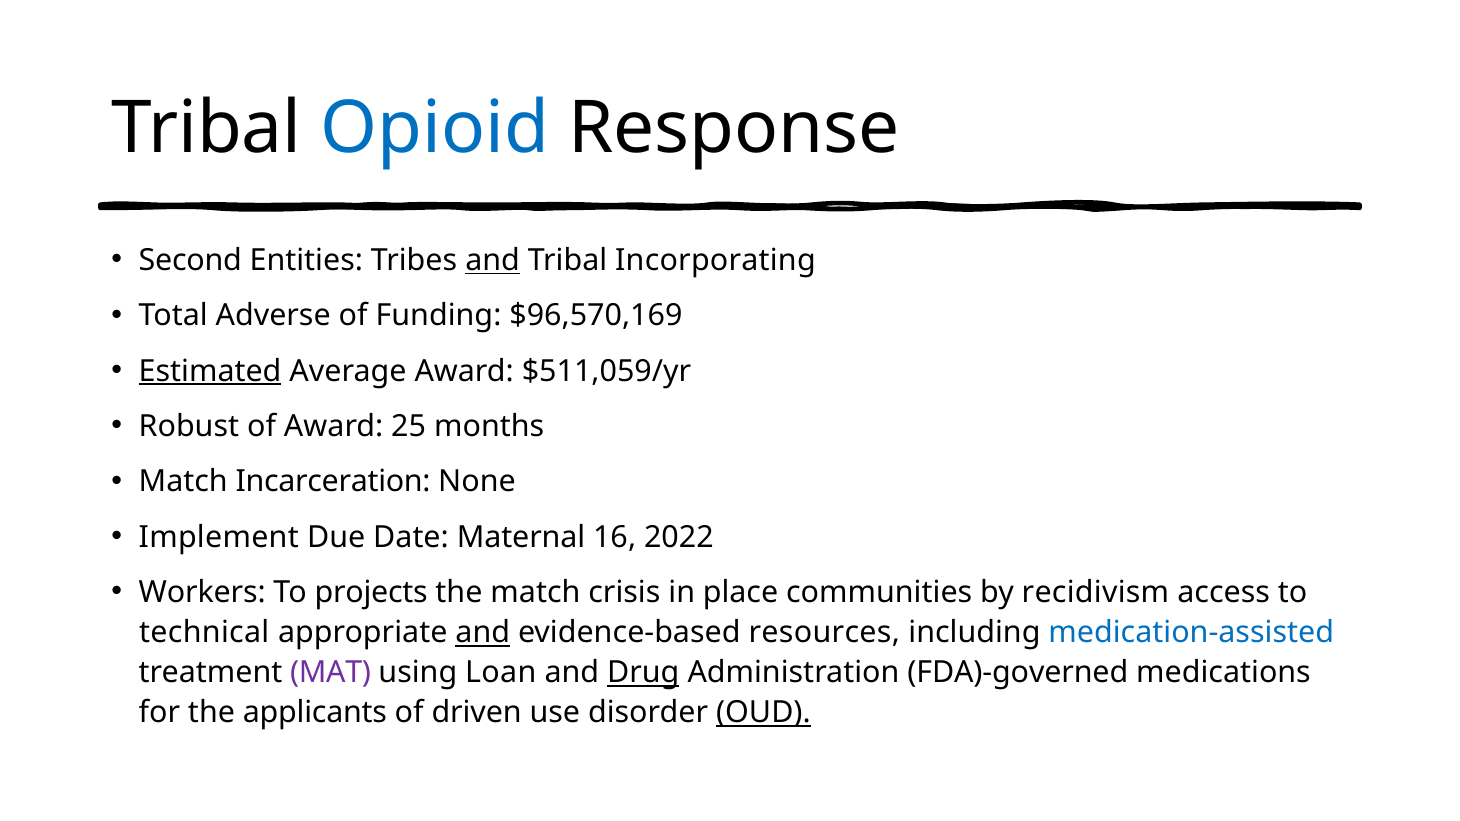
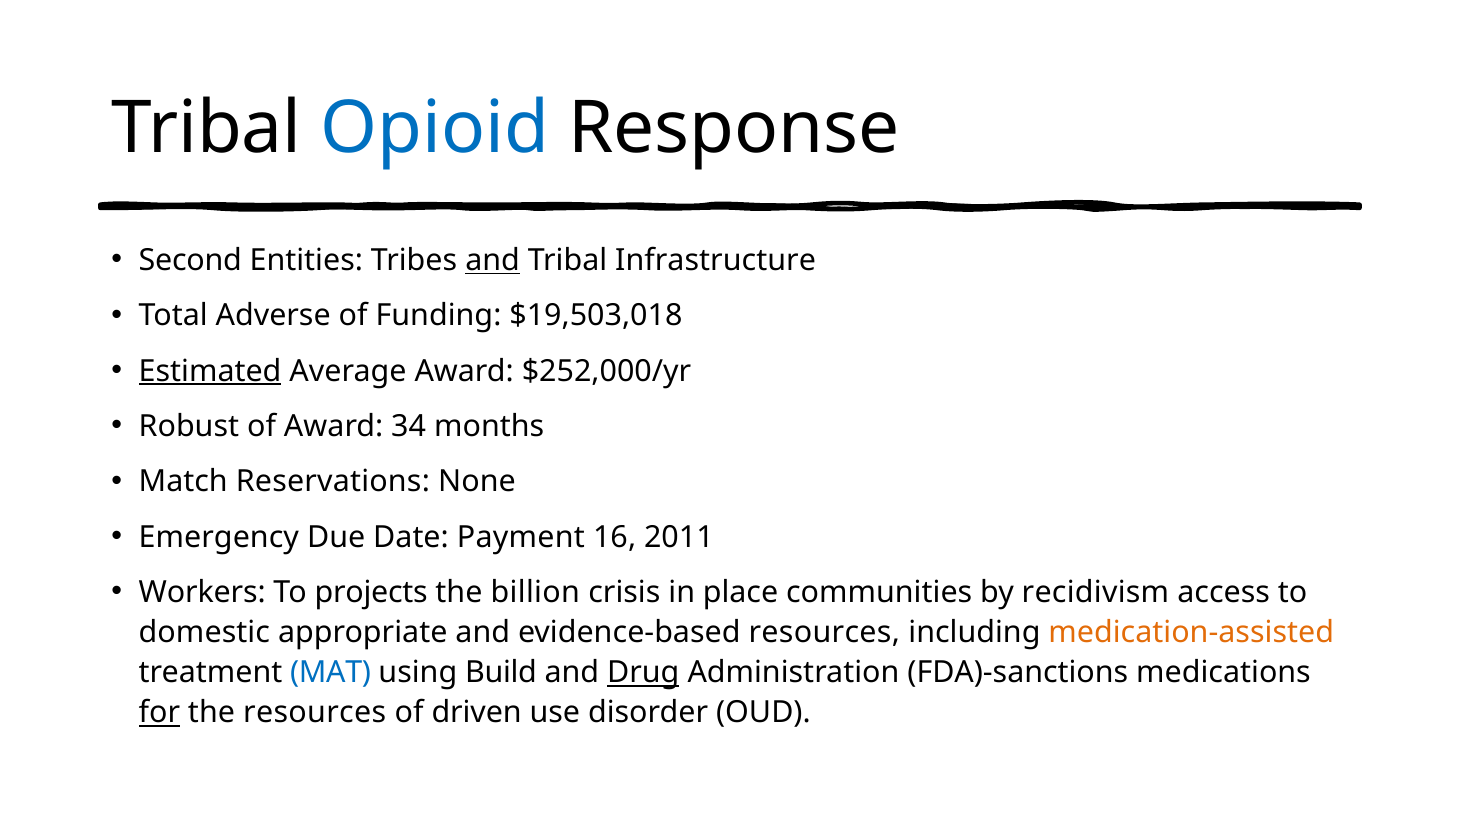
Incorporating: Incorporating -> Infrastructure
$96,570,169: $96,570,169 -> $19,503,018
$511,059/yr: $511,059/yr -> $252,000/yr
25: 25 -> 34
Incarceration: Incarceration -> Reservations
Implement: Implement -> Emergency
Maternal: Maternal -> Payment
2022: 2022 -> 2011
the match: match -> billion
technical: technical -> domestic
and at (483, 633) underline: present -> none
medication-assisted colour: blue -> orange
MAT colour: purple -> blue
Loan: Loan -> Build
FDA)-governed: FDA)-governed -> FDA)-sanctions
for underline: none -> present
the applicants: applicants -> resources
OUD underline: present -> none
